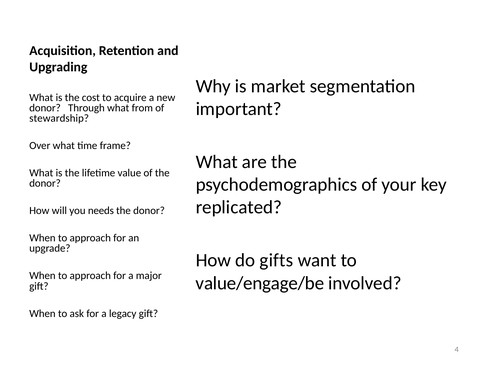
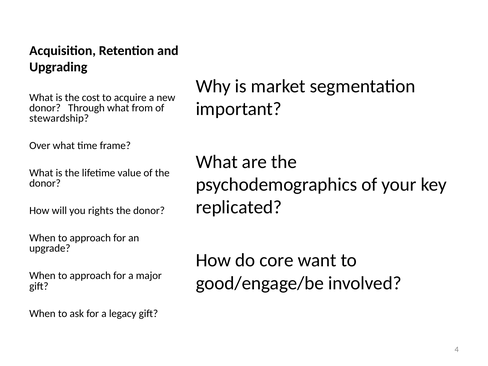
needs: needs -> rights
gifts: gifts -> core
value/engage/be: value/engage/be -> good/engage/be
